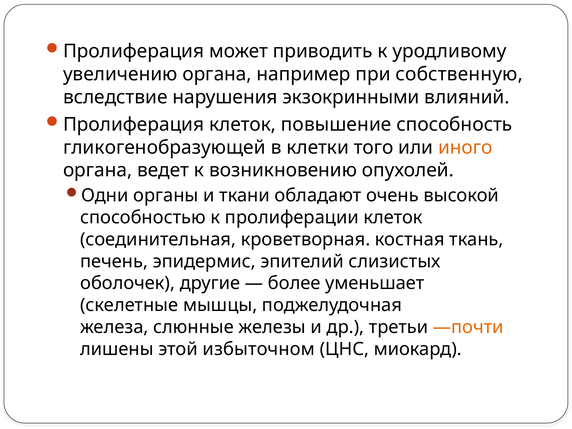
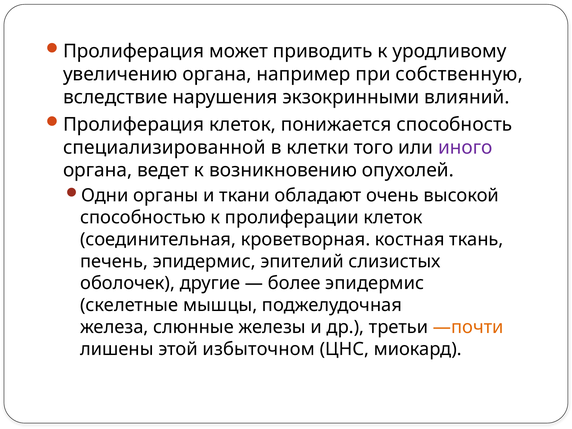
повышение: повышение -> понижается
гликогенобразующей: гликогенобразующей -> специализированной
иного colour: orange -> purple
более уменьшает: уменьшает -> эпидермис
